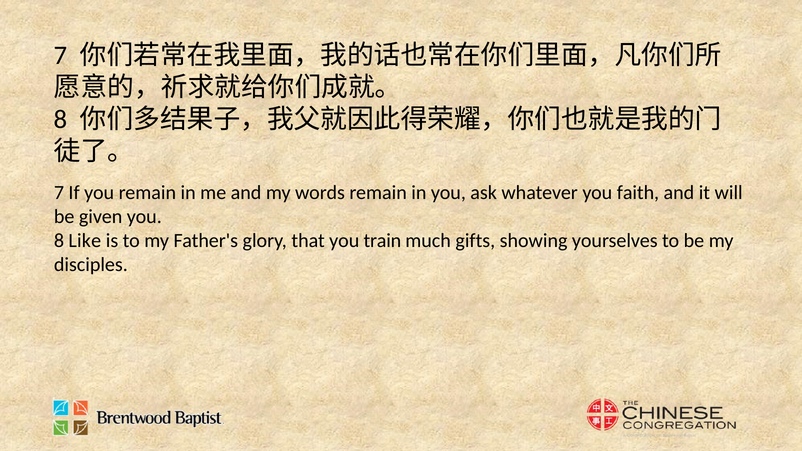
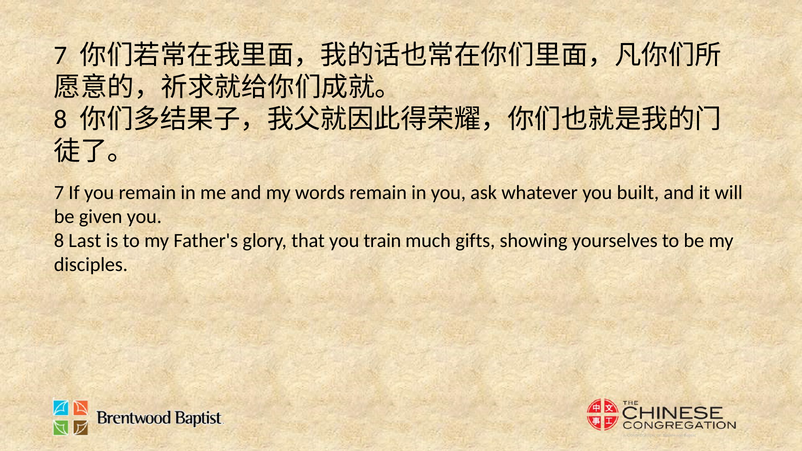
faith: faith -> built
Like: Like -> Last
